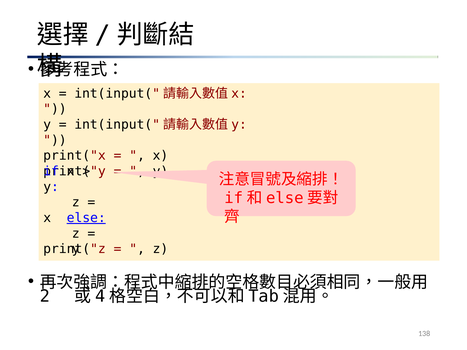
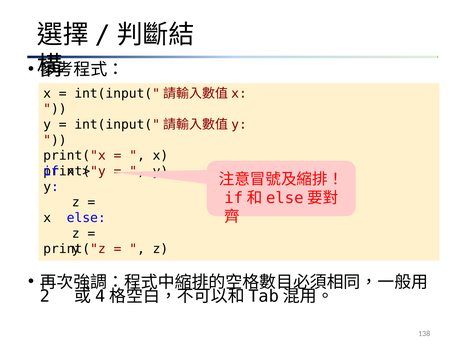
else underline: present -> none
